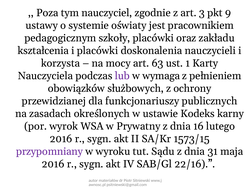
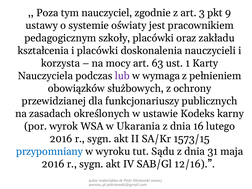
Prywatny: Prywatny -> Ukarania
przypomniany colour: purple -> blue
22/16: 22/16 -> 12/16
